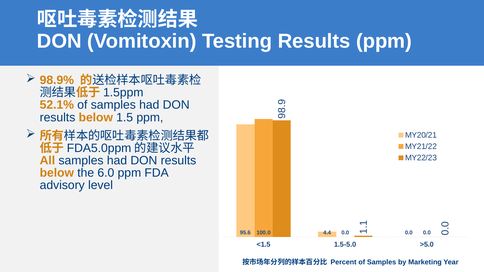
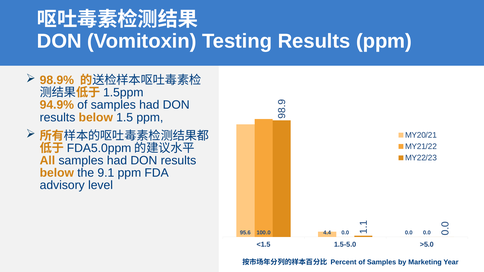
52.1%: 52.1% -> 94.9%
6.0: 6.0 -> 9.1
